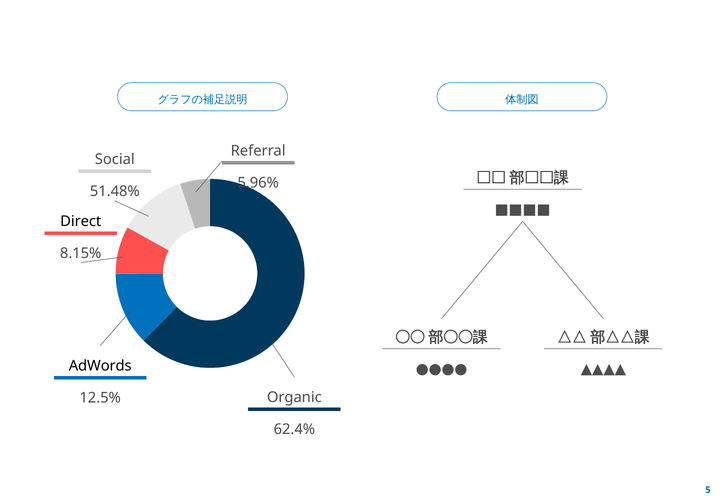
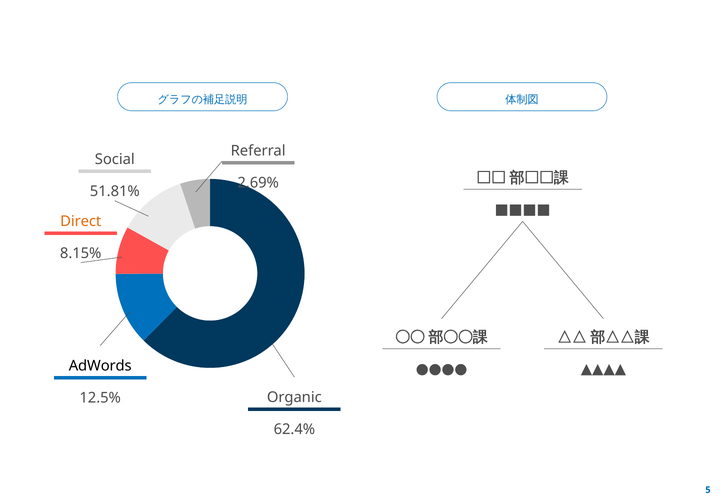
5.96%: 5.96% -> 2.69%
51.48%: 51.48% -> 51.81%
Direct colour: black -> orange
